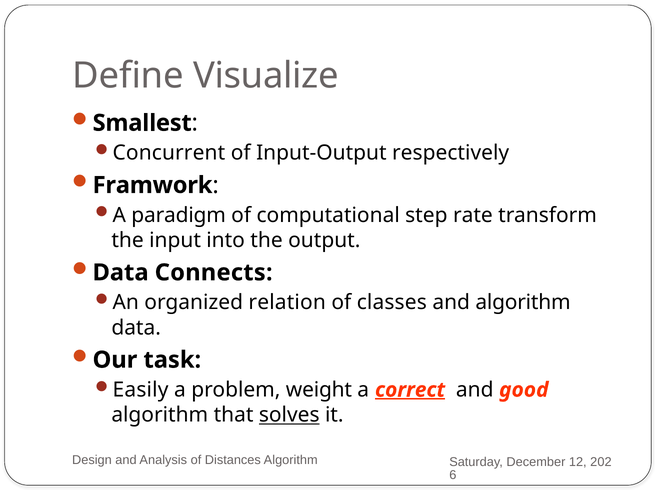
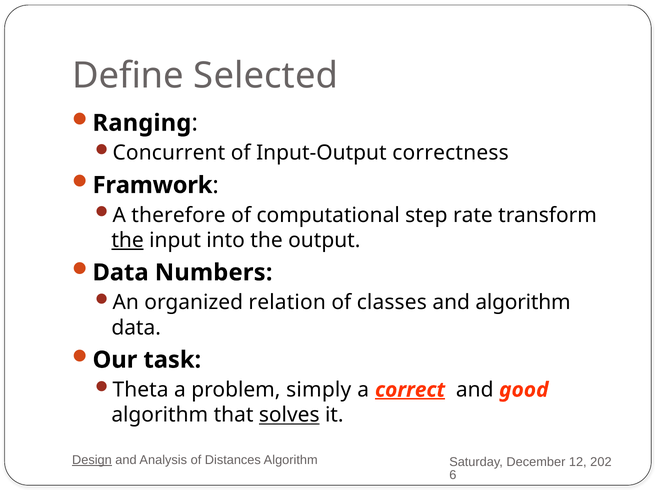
Visualize: Visualize -> Selected
Smallest: Smallest -> Ranging
respectively: respectively -> correctness
paradigm: paradigm -> therefore
the at (128, 240) underline: none -> present
Connects: Connects -> Numbers
Easily: Easily -> Theta
weight: weight -> simply
Design underline: none -> present
